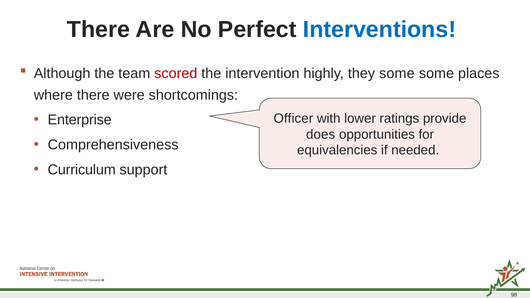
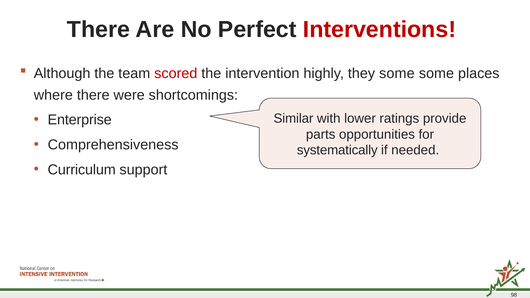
Interventions colour: blue -> red
Officer: Officer -> Similar
does: does -> parts
equivalencies: equivalencies -> systematically
